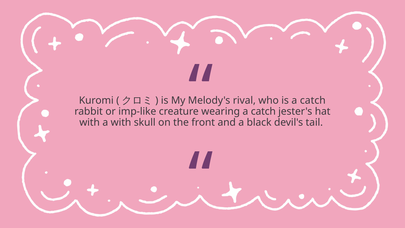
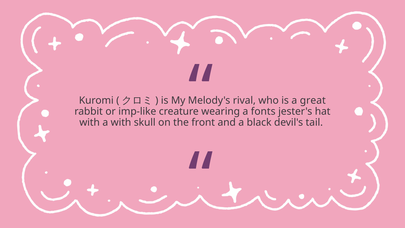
is a catch: catch -> great
wearing a catch: catch -> fonts
